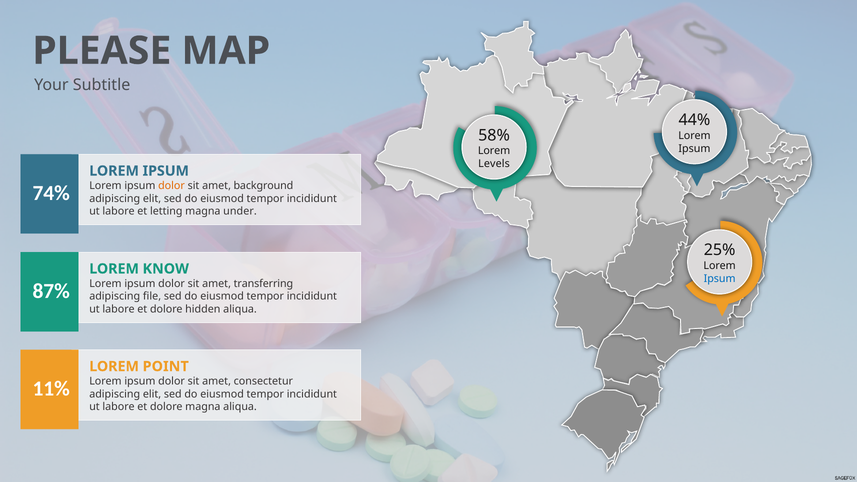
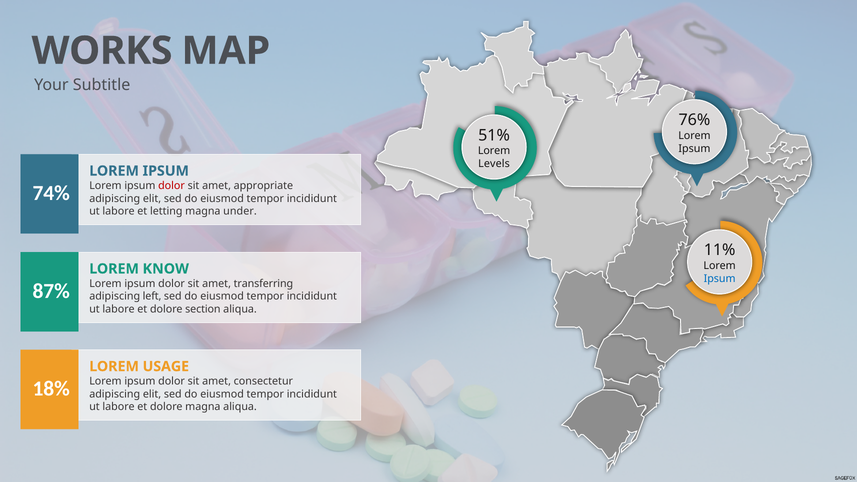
PLEASE: PLEASE -> WORKS
44%: 44% -> 76%
58%: 58% -> 51%
dolor at (172, 186) colour: orange -> red
background: background -> appropriate
25%: 25% -> 11%
file: file -> left
hidden: hidden -> section
POINT: POINT -> USAGE
11%: 11% -> 18%
